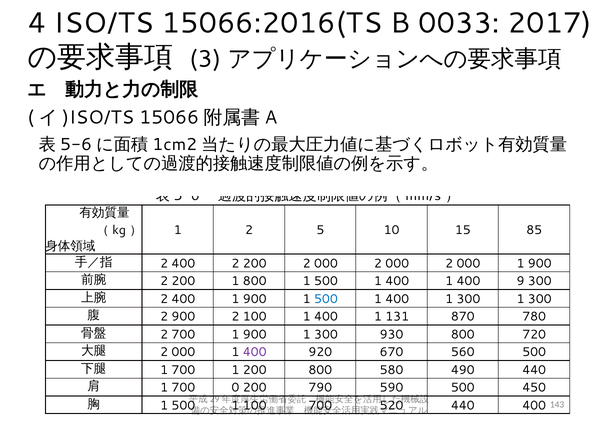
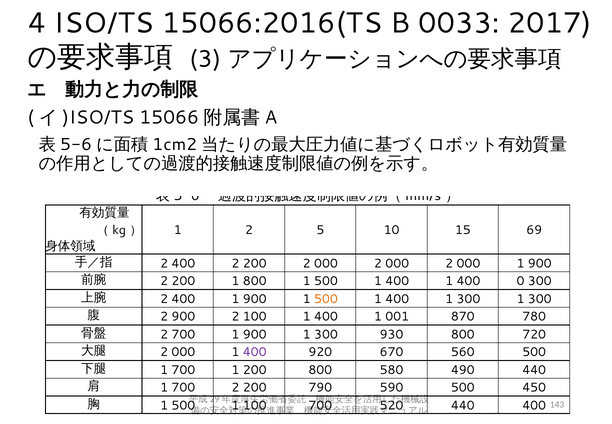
85: 85 -> 69
9: 9 -> 0
500 at (326, 299) colour: blue -> orange
131: 131 -> 001
700 0: 0 -> 2
